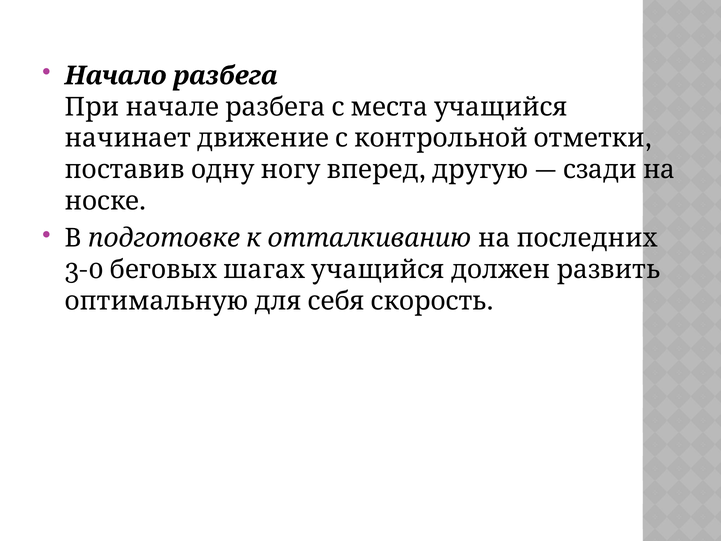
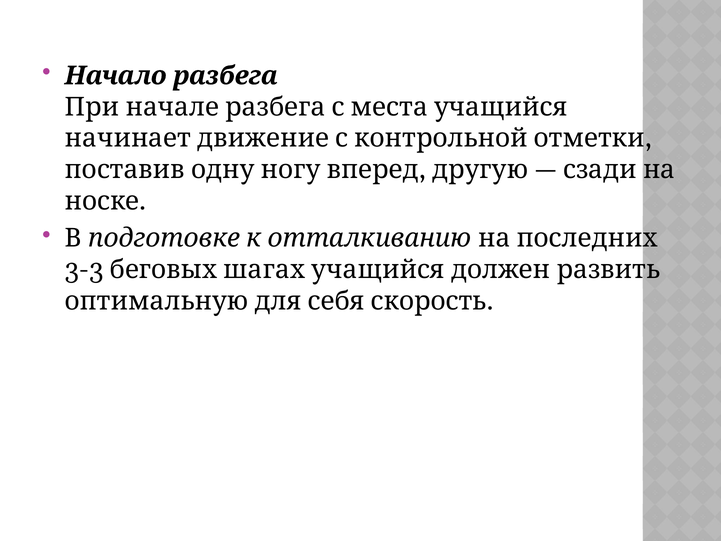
3-0: 3-0 -> 3-3
